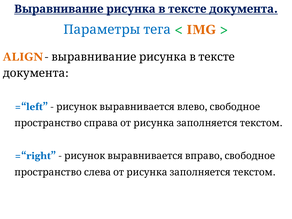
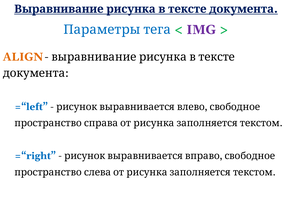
IMG colour: orange -> purple
